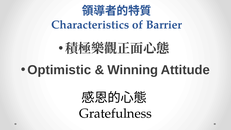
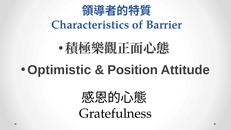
Winning: Winning -> Position
